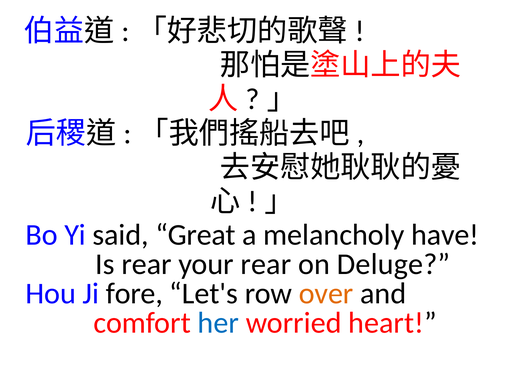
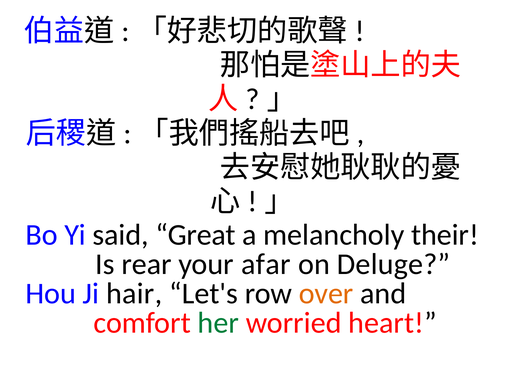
have: have -> their
your rear: rear -> afar
fore: fore -> hair
her colour: blue -> green
